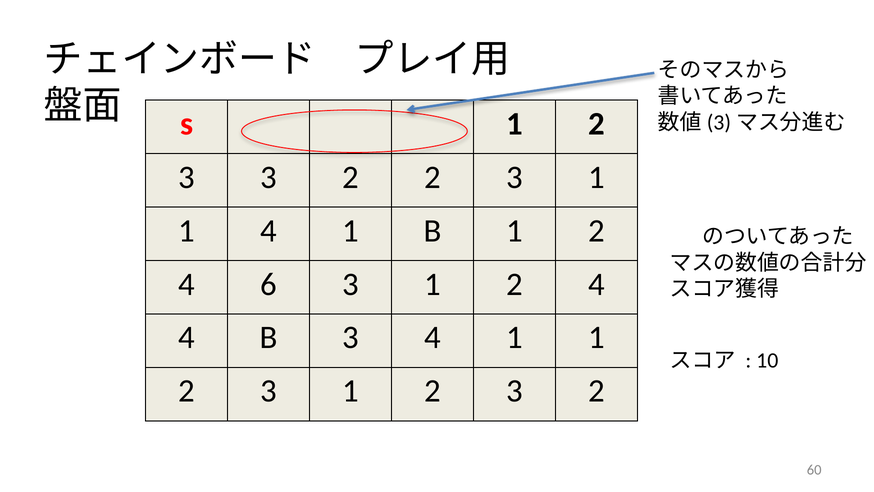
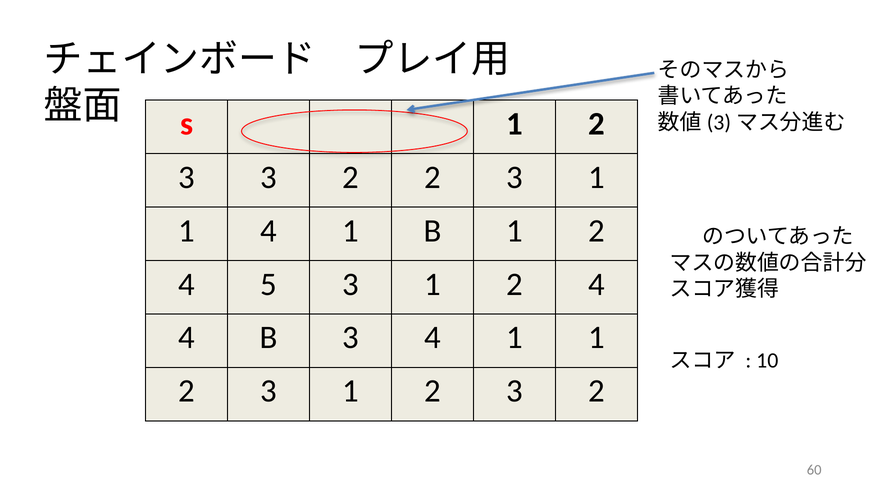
6: 6 -> 5
